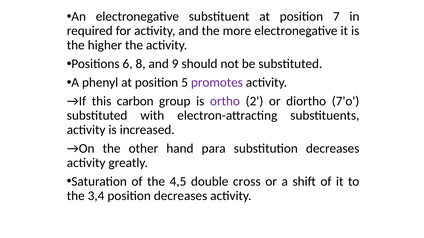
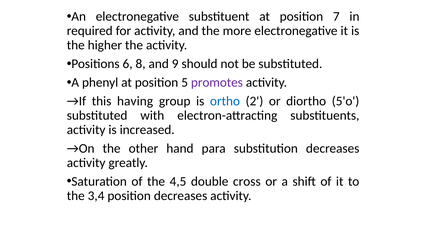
carbon: carbon -> having
ortho colour: purple -> blue
7'o: 7'o -> 5'o
